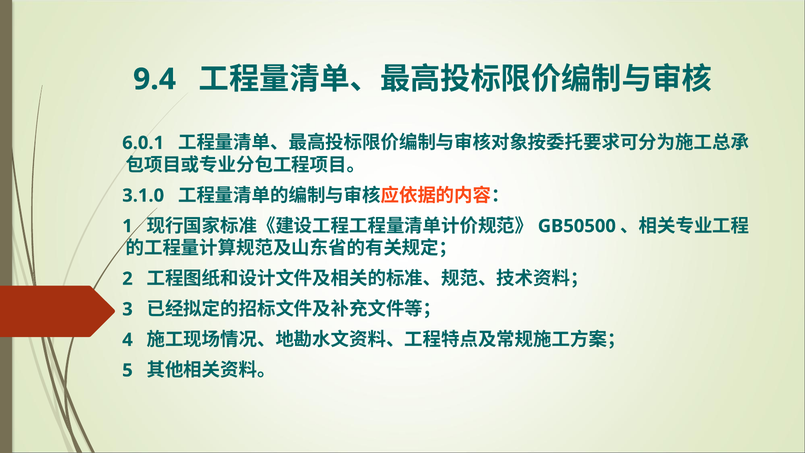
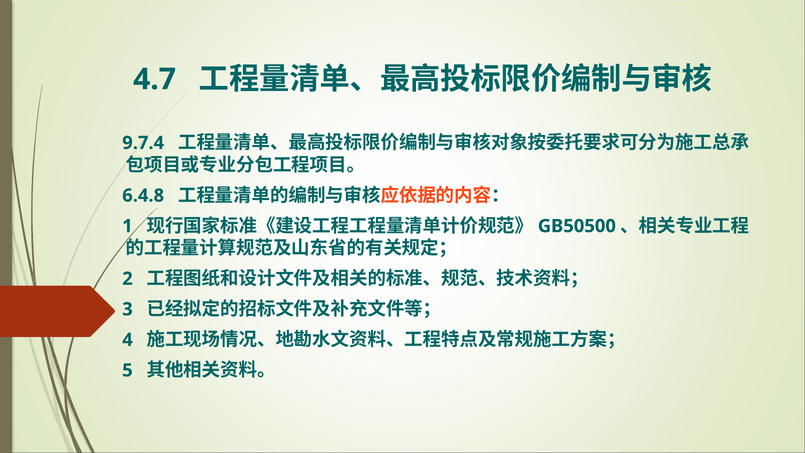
9.4: 9.4 -> 4.7
6.0.1: 6.0.1 -> 9.7.4
3.1.0: 3.1.0 -> 6.4.8
